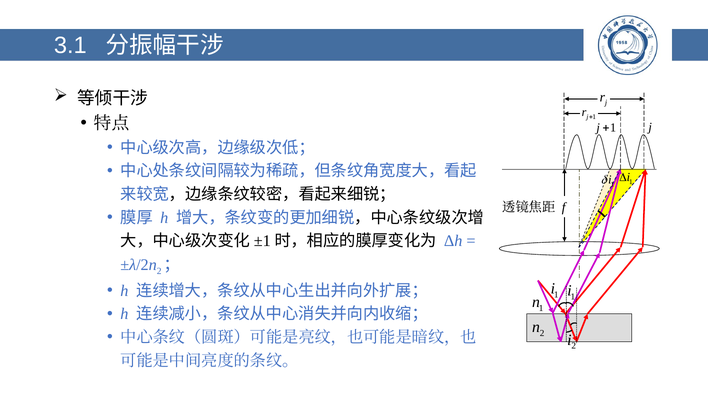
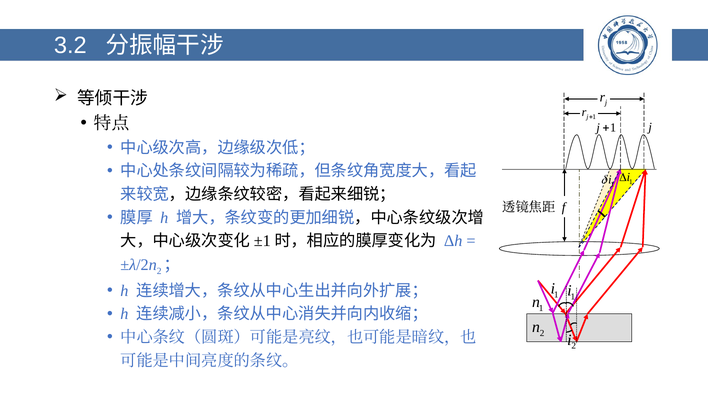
3.1: 3.1 -> 3.2
